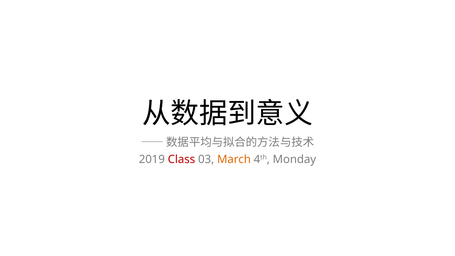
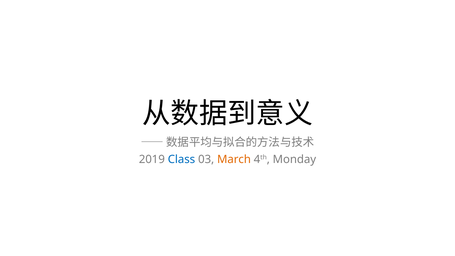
Class colour: red -> blue
